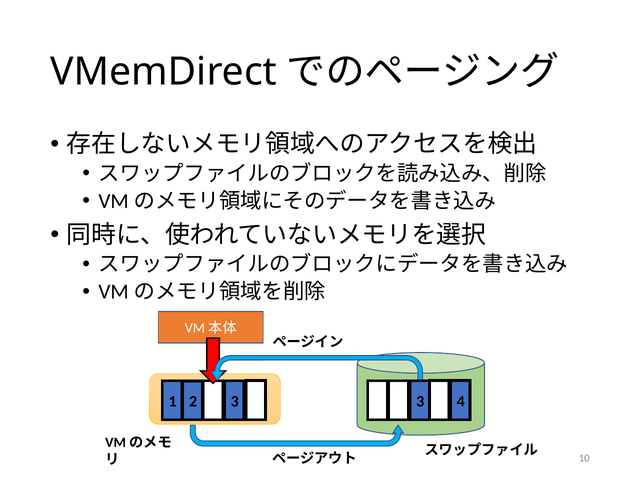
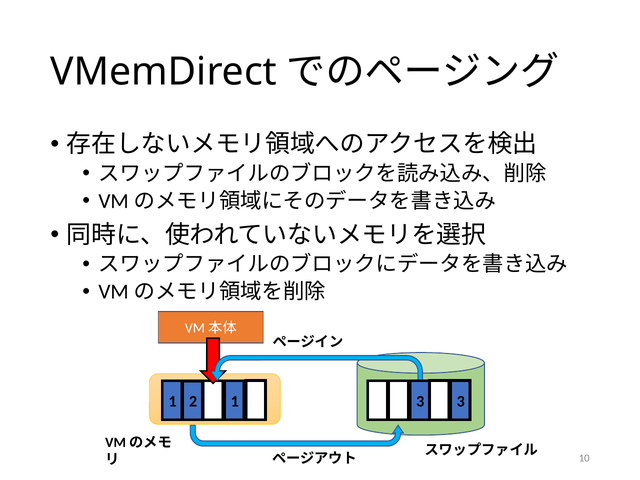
1 3: 3 -> 1
4 at (461, 401): 4 -> 3
